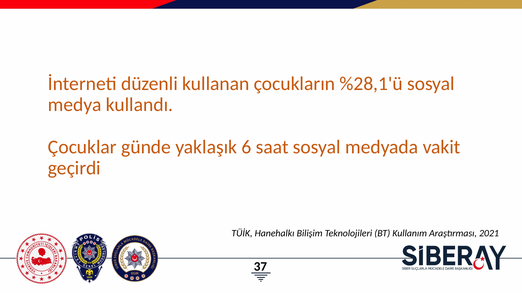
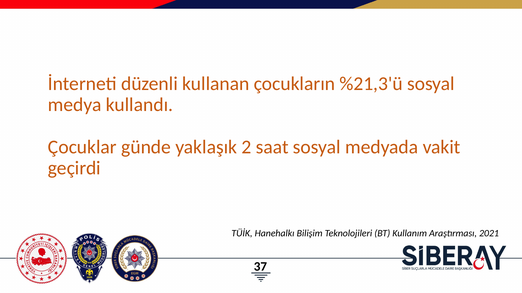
%28,1'ü: %28,1'ü -> %21,3'ü
6: 6 -> 2
